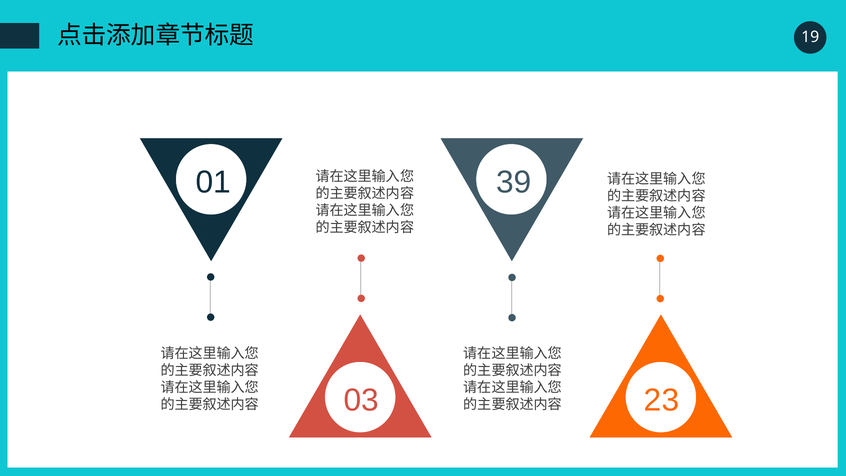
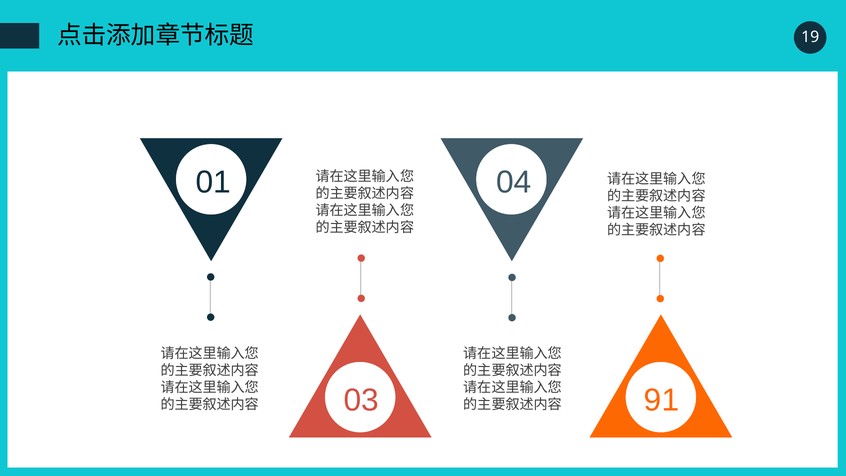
39: 39 -> 04
23: 23 -> 91
